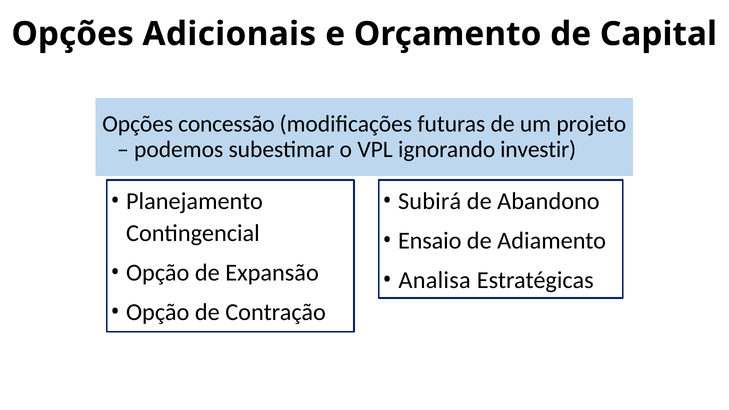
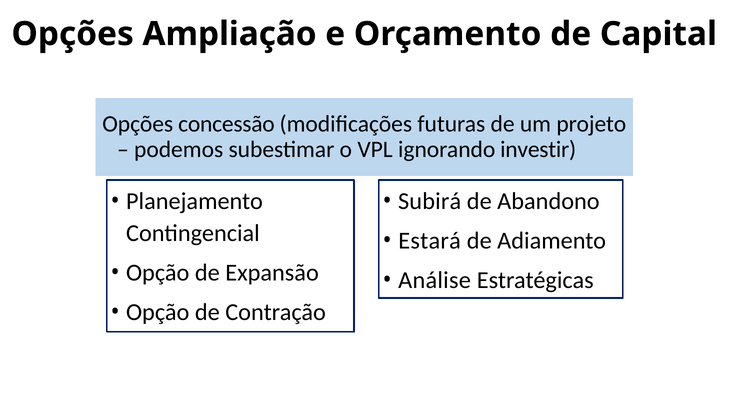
Adicionais: Adicionais -> Ampliação
Ensaio: Ensaio -> Estará
Analisa: Analisa -> Análise
